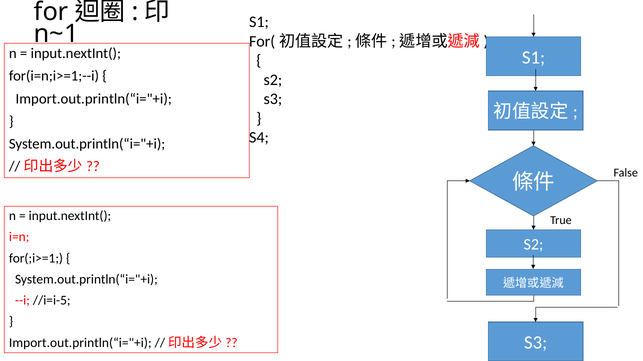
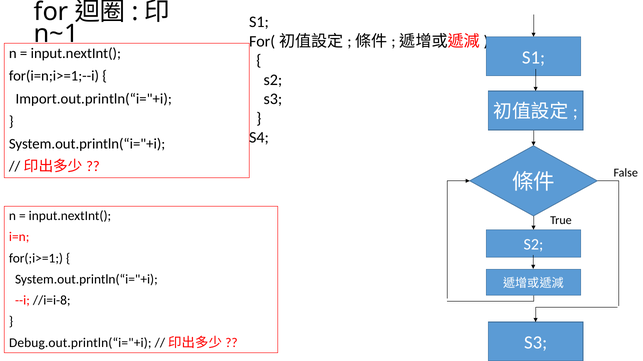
//i=i-5: //i=i-5 -> //i=i-8
Import.out.println(“i="+i at (80, 343): Import.out.println(“i="+i -> Debug.out.println(“i="+i
